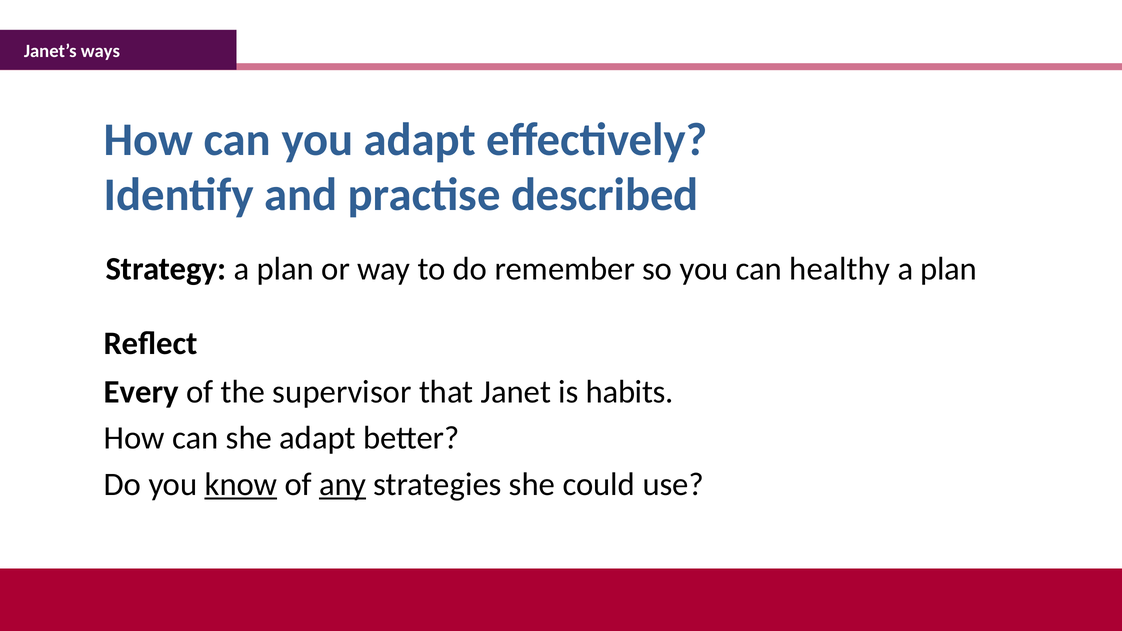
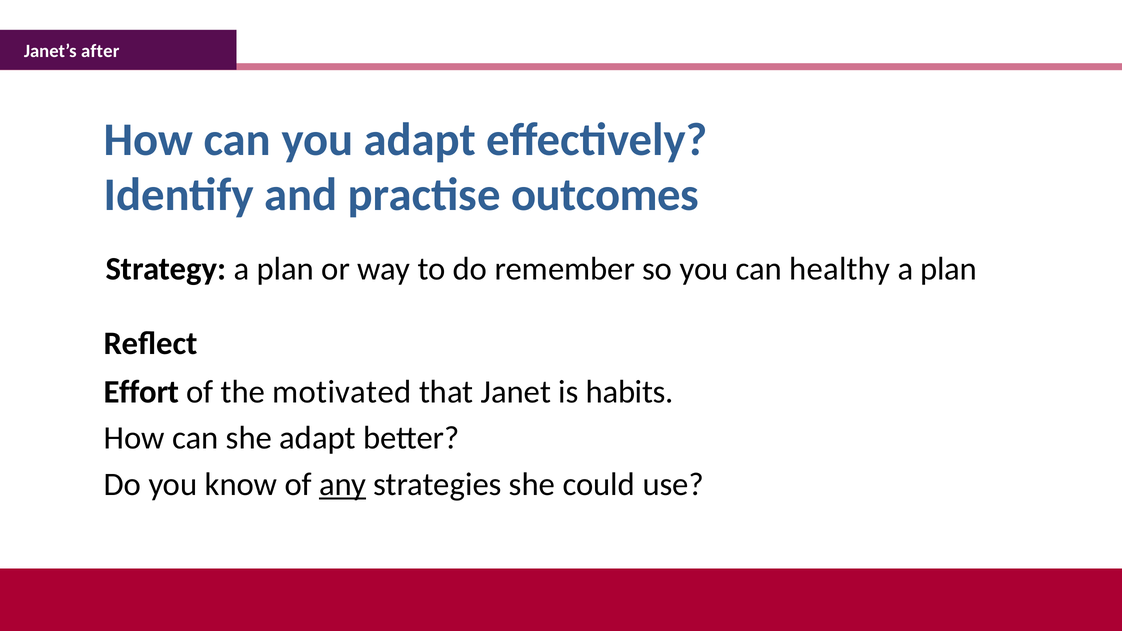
ways: ways -> after
described: described -> outcomes
Every: Every -> Effort
supervisor: supervisor -> motivated
know underline: present -> none
